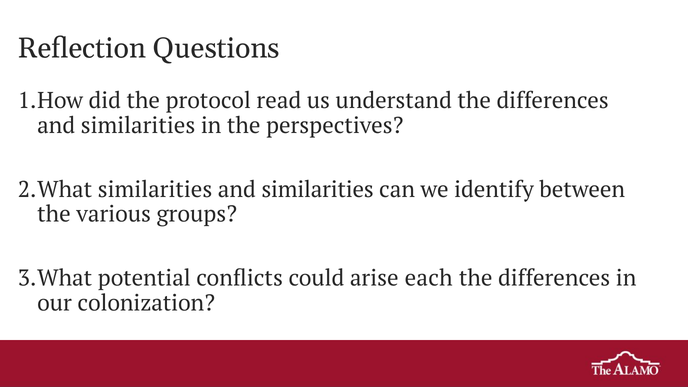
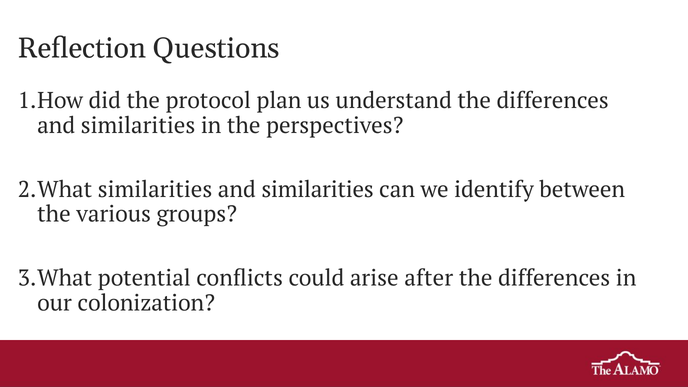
read: read -> plan
each: each -> after
